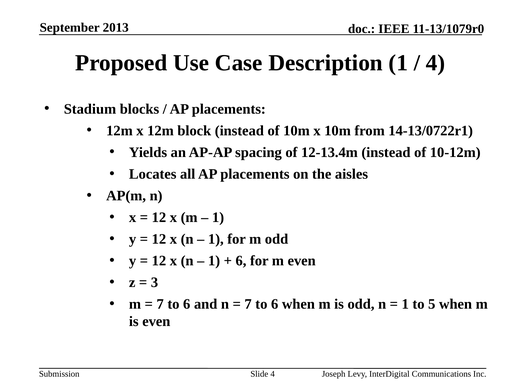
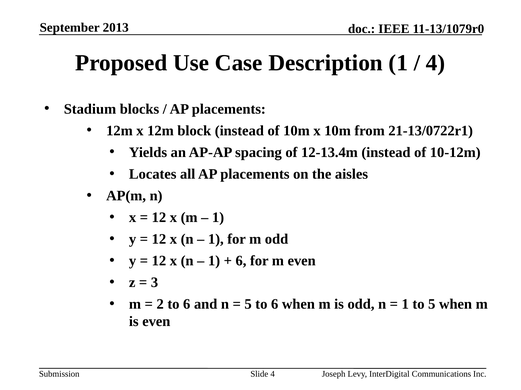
14-13/0722r1: 14-13/0722r1 -> 21-13/0722r1
7 at (160, 305): 7 -> 2
7 at (248, 305): 7 -> 5
